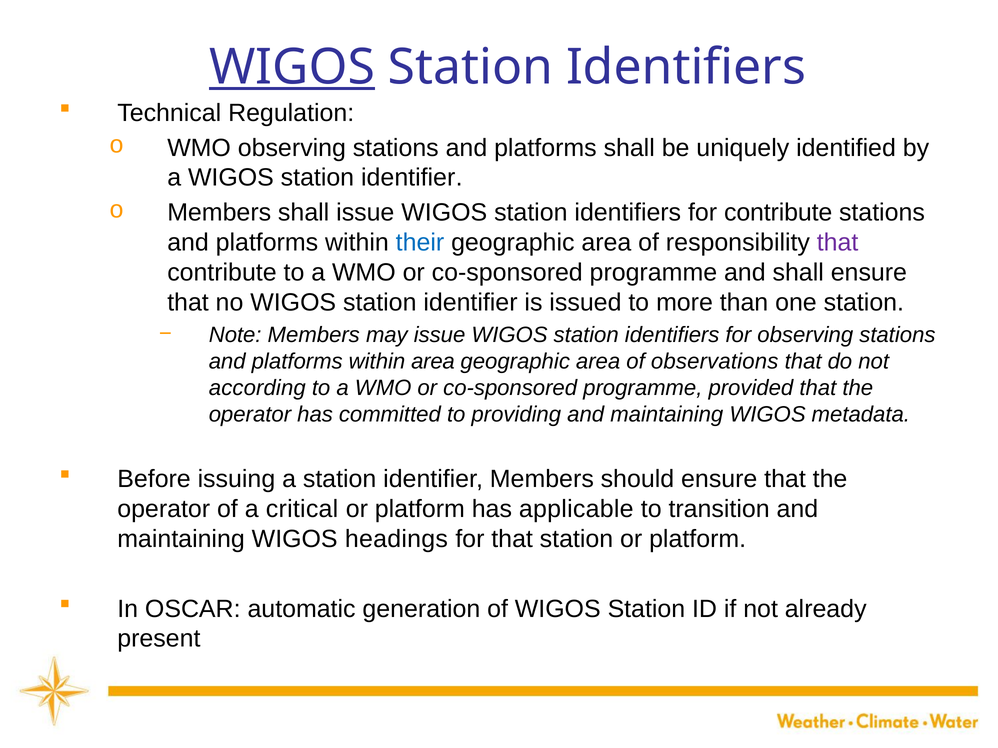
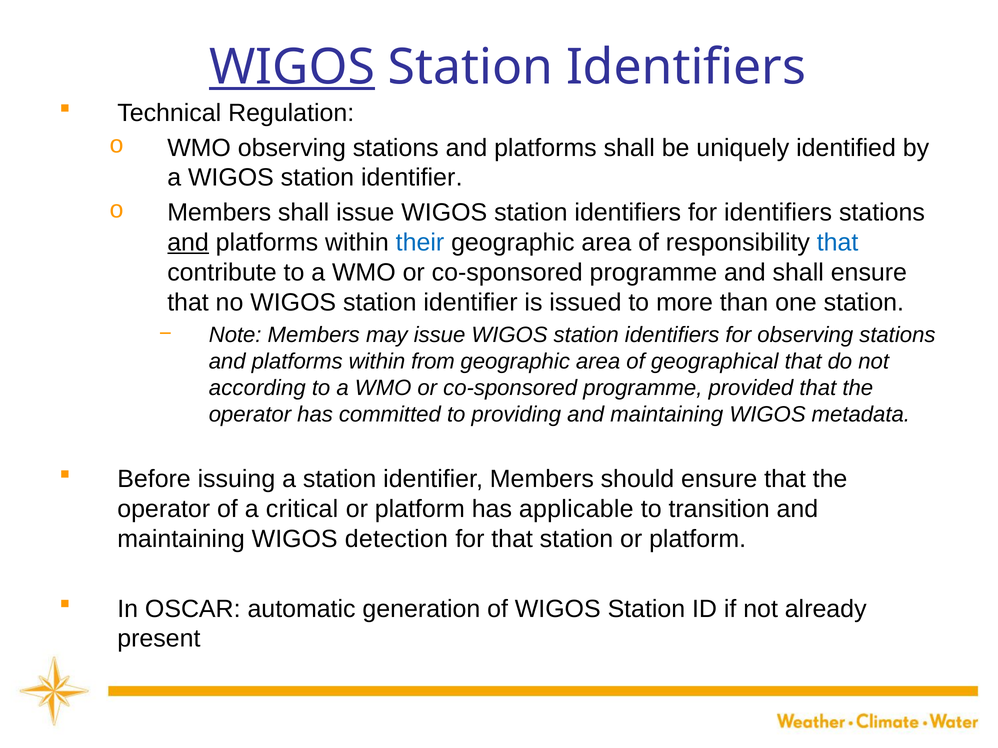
for contribute: contribute -> identifiers
and at (188, 243) underline: none -> present
that at (838, 243) colour: purple -> blue
within area: area -> from
observations: observations -> geographical
headings: headings -> detection
